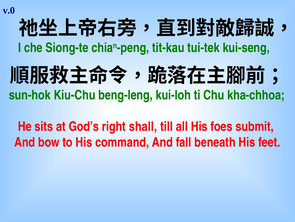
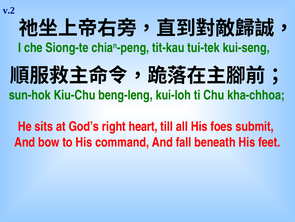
v.0: v.0 -> v.2
shall: shall -> heart
